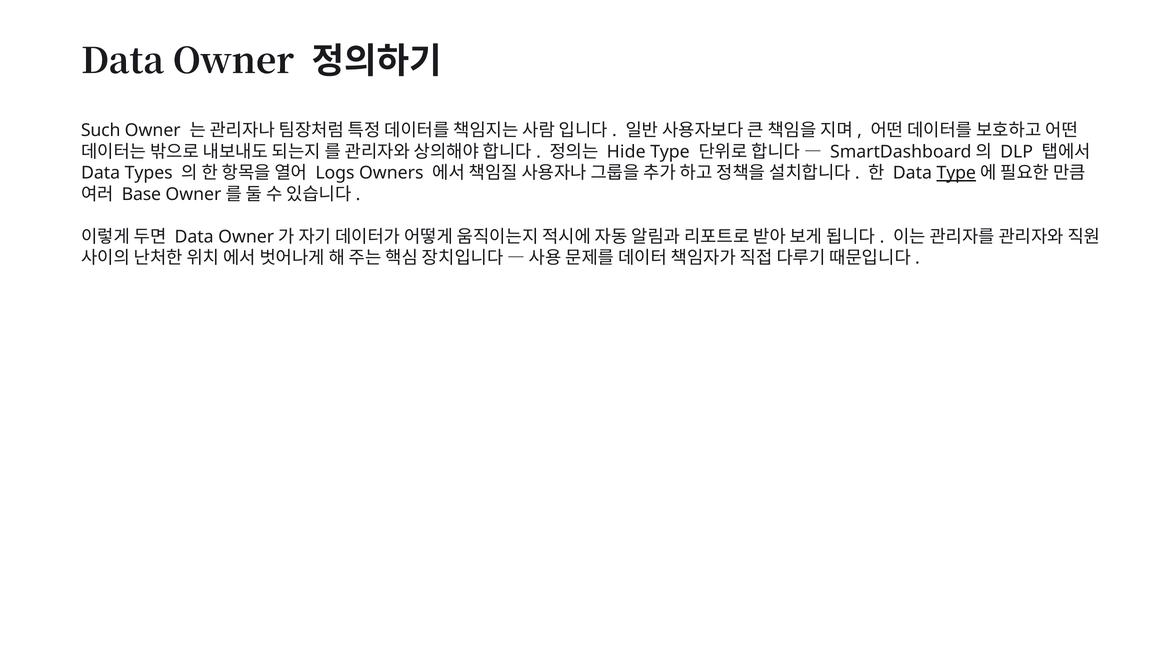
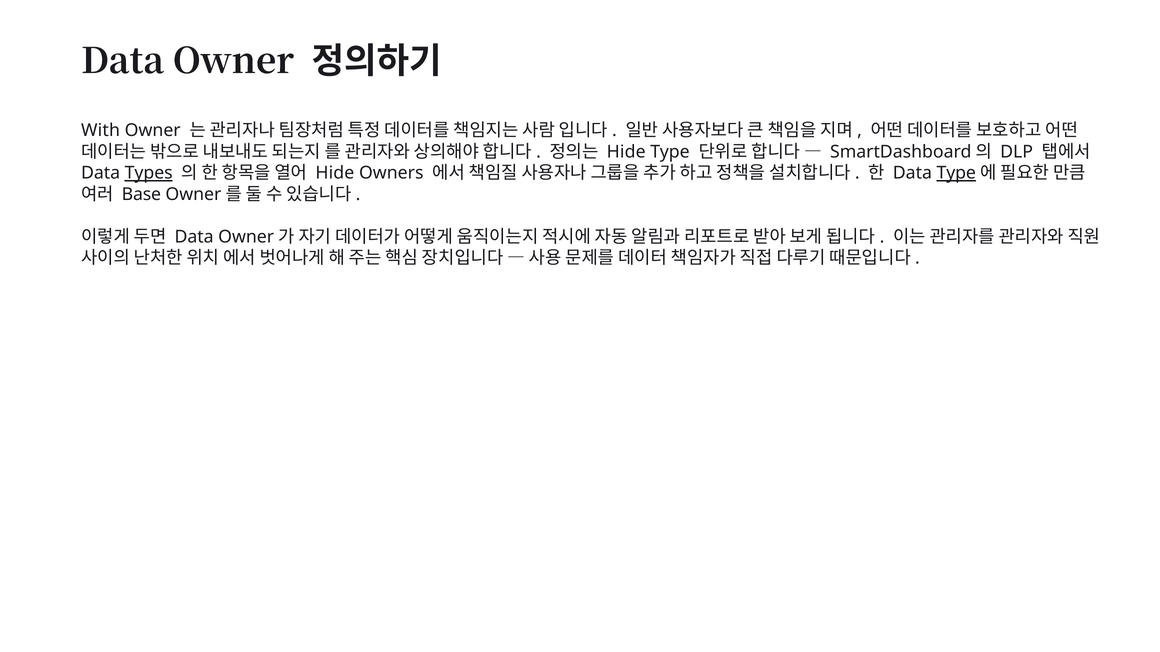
Such: Such -> With
Types underline: none -> present
Logs at (335, 173): Logs -> Hide
